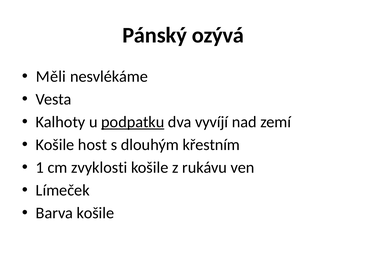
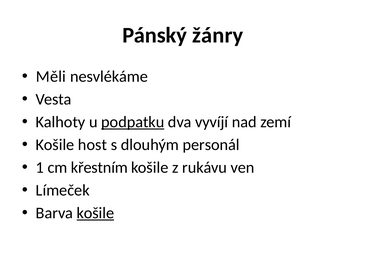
ozývá: ozývá -> žánry
křestním: křestním -> personál
zvyklosti: zvyklosti -> křestním
košile at (95, 213) underline: none -> present
